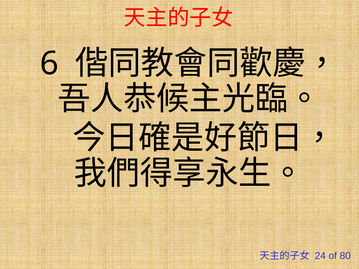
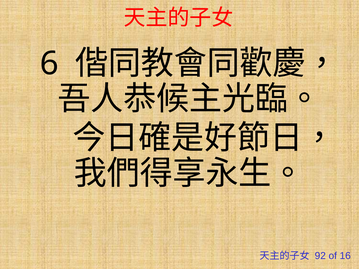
24: 24 -> 92
80: 80 -> 16
